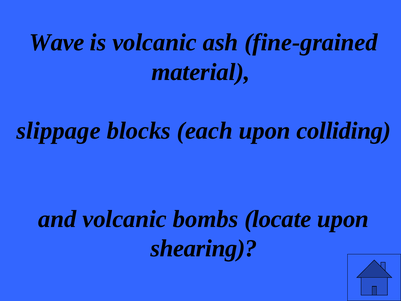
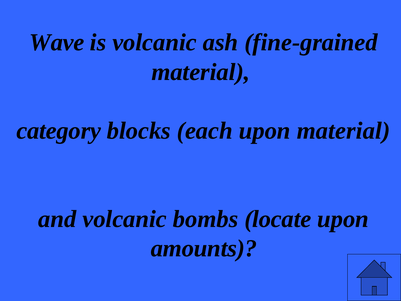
slippage: slippage -> category
upon colliding: colliding -> material
shearing: shearing -> amounts
